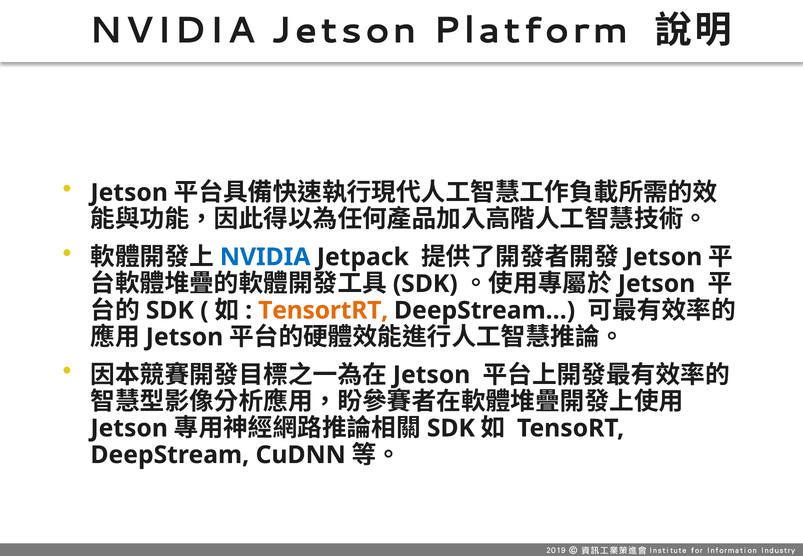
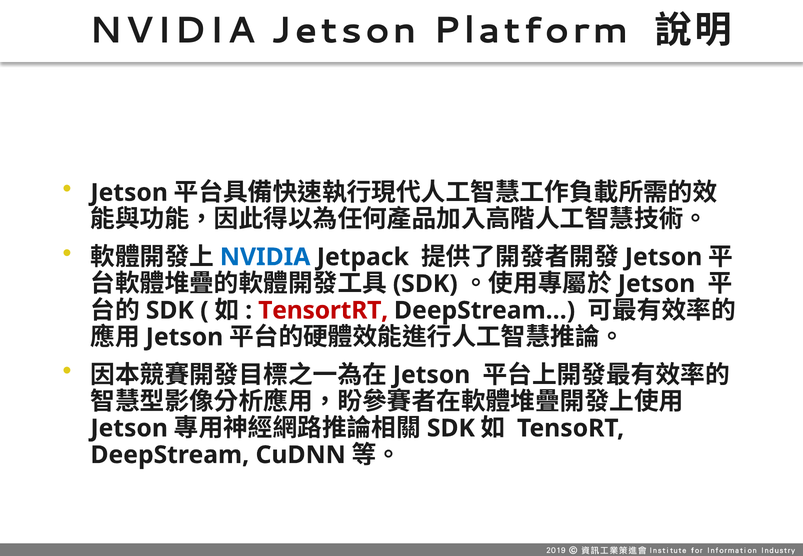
TensortRT colour: orange -> red
